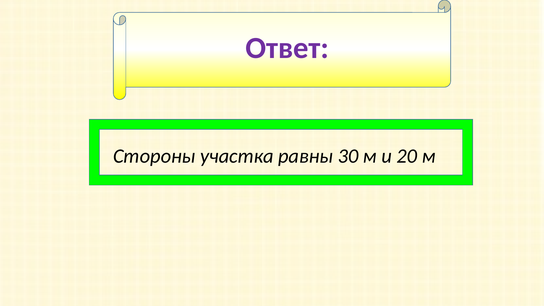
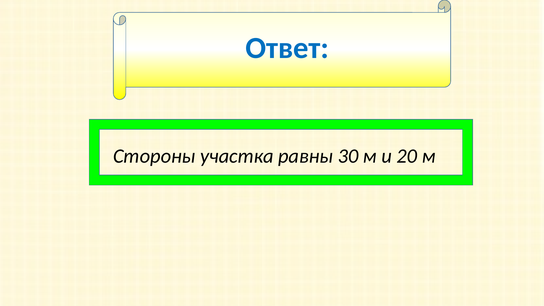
Ответ colour: purple -> blue
